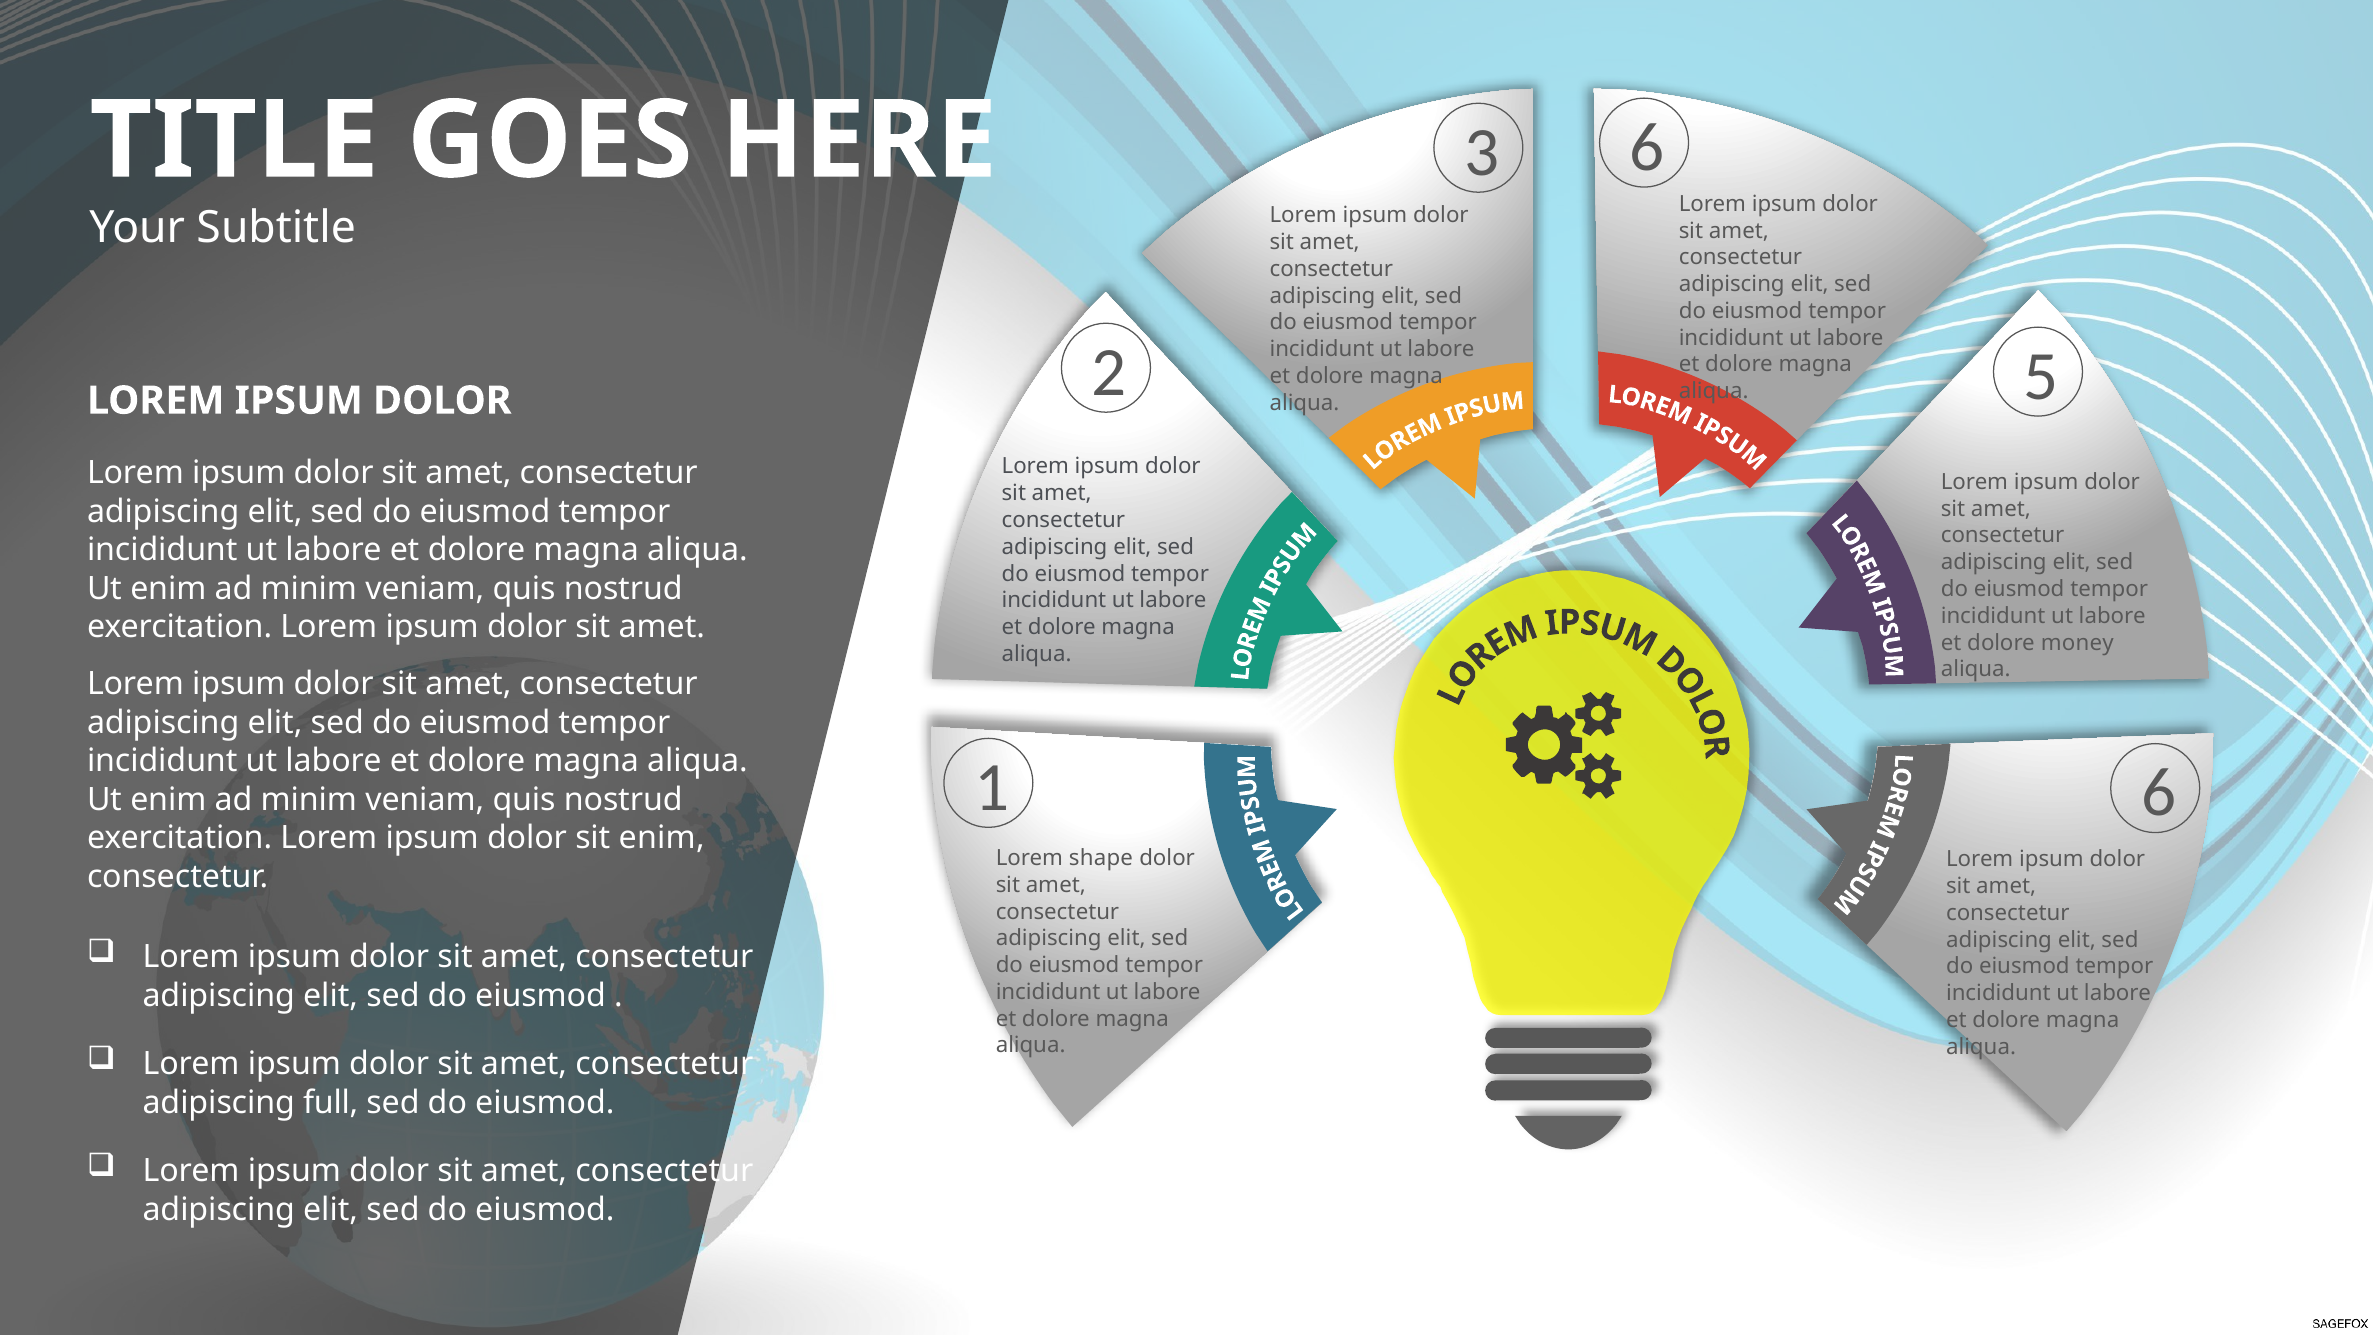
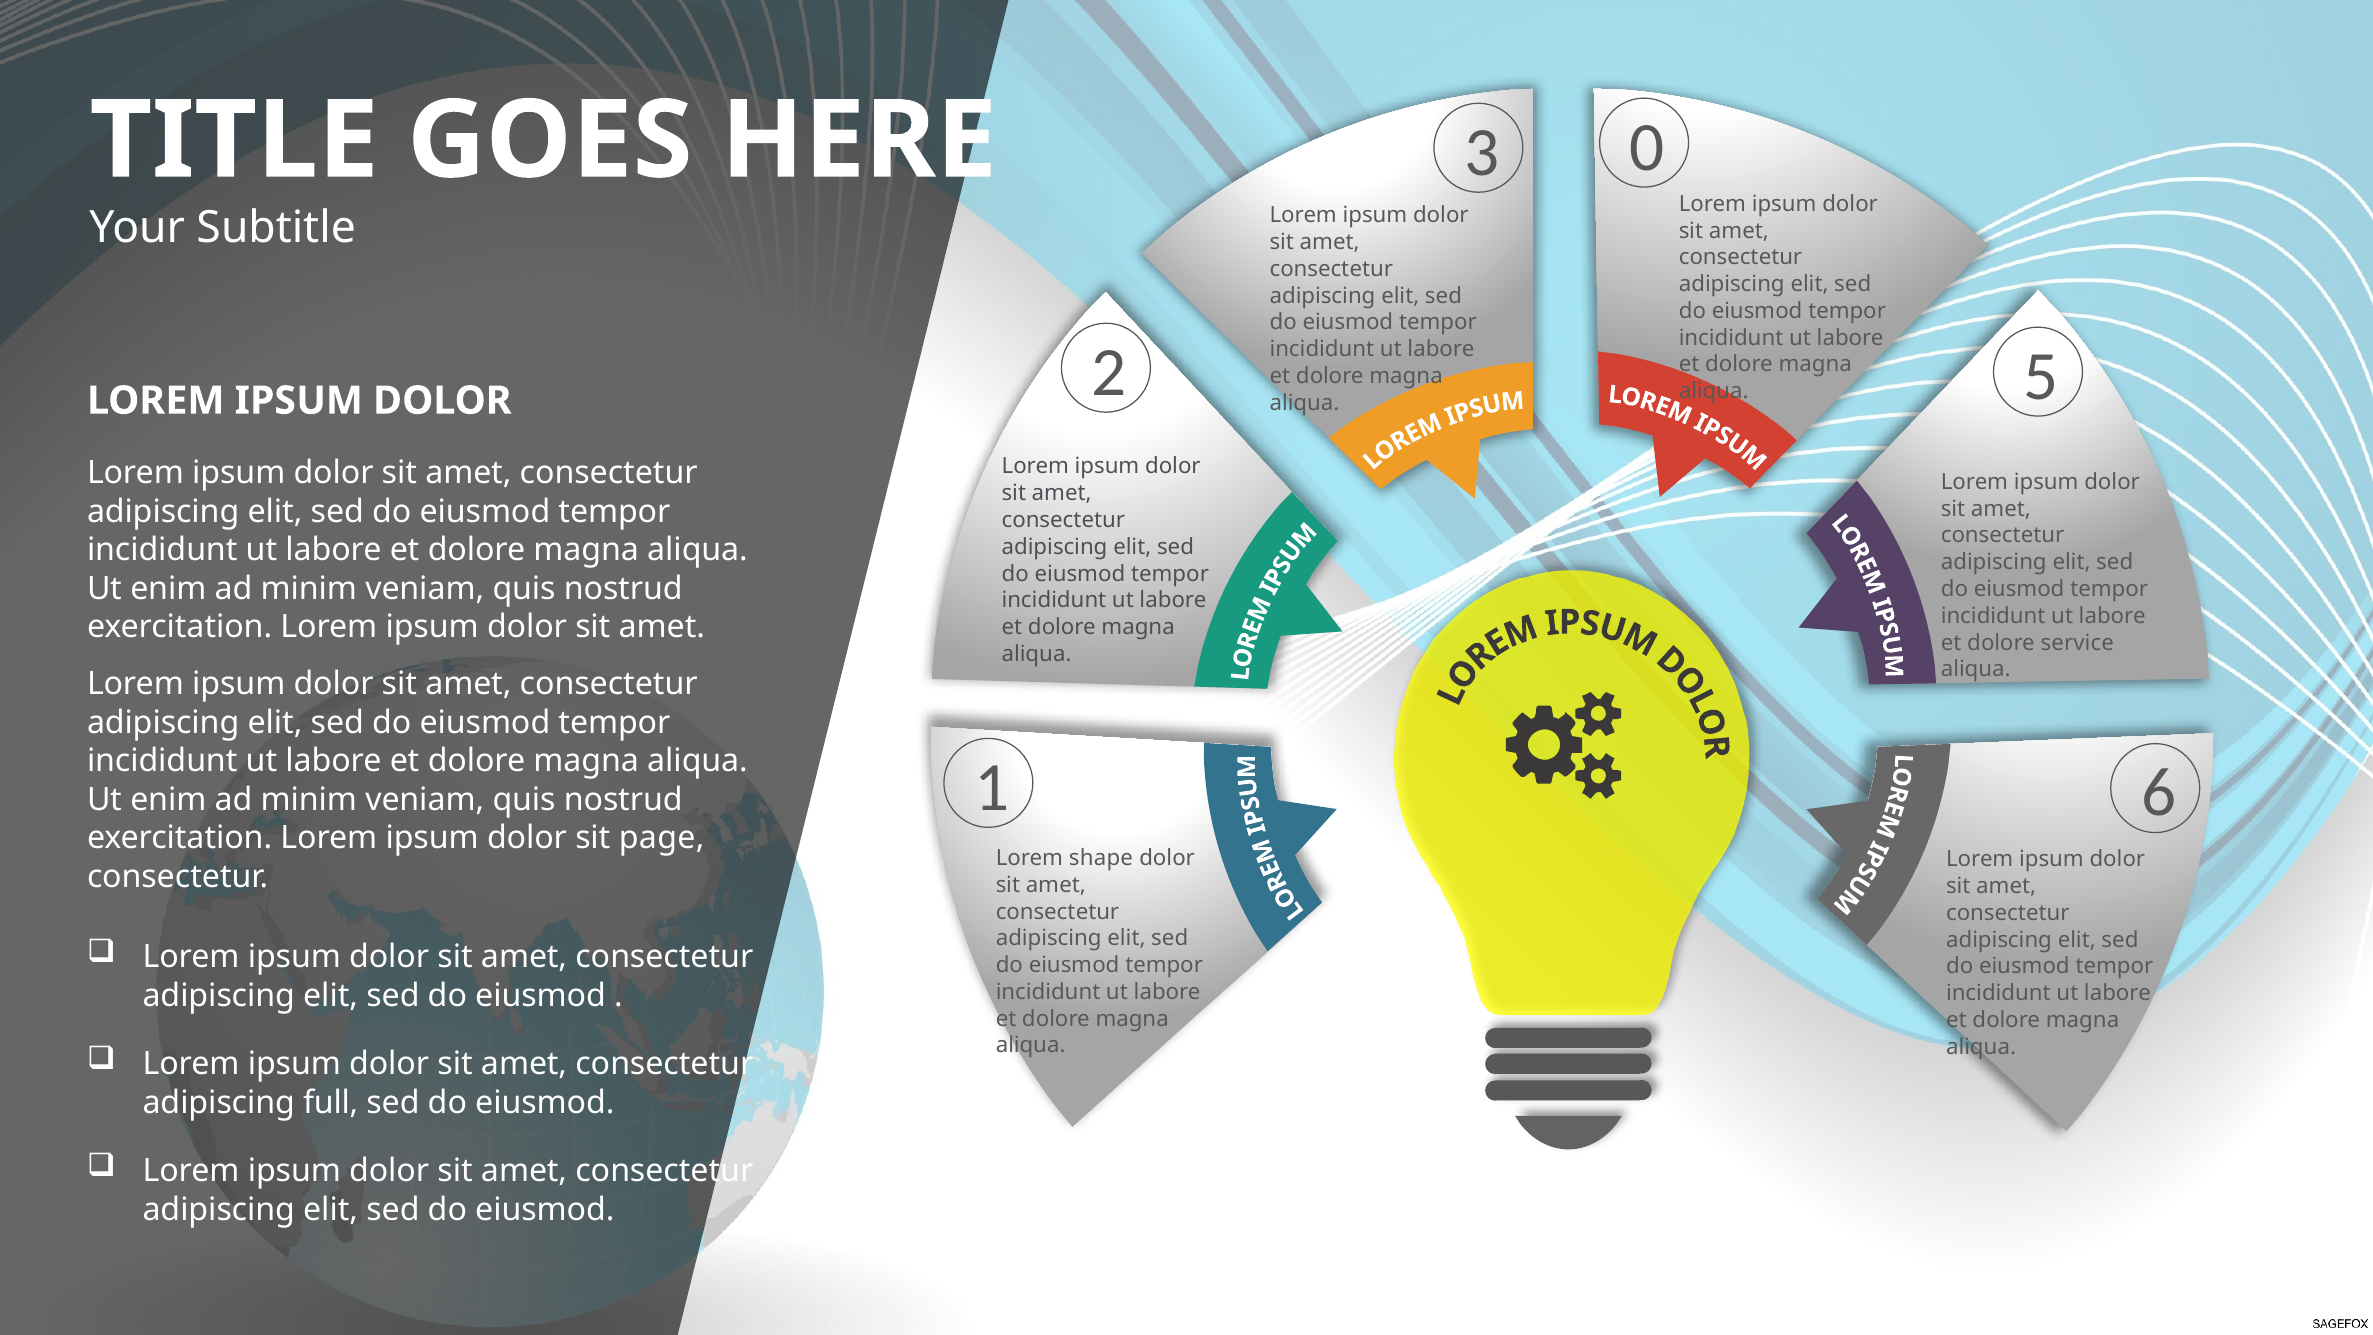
6 at (1648, 147): 6 -> 0
money: money -> service
sit enim: enim -> page
